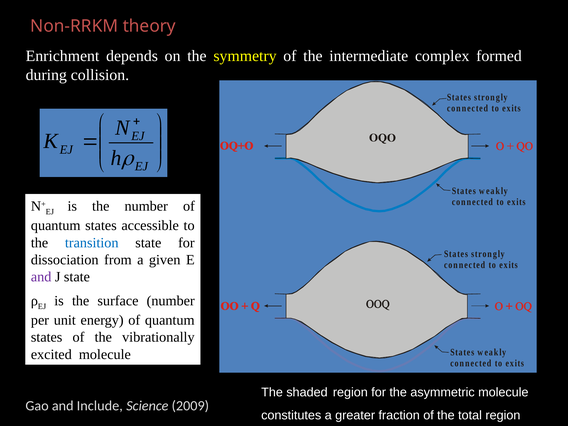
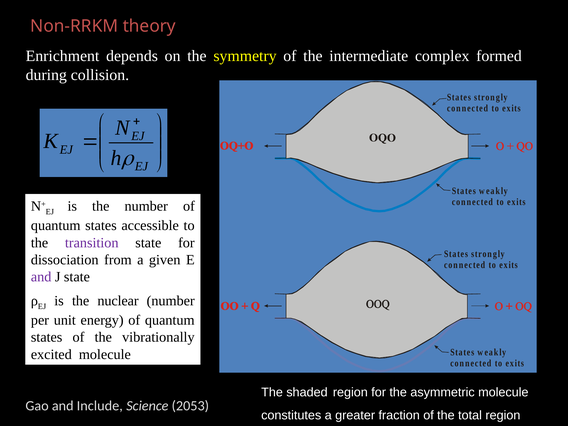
transition colour: blue -> purple
surface: surface -> nuclear
2009: 2009 -> 2053
